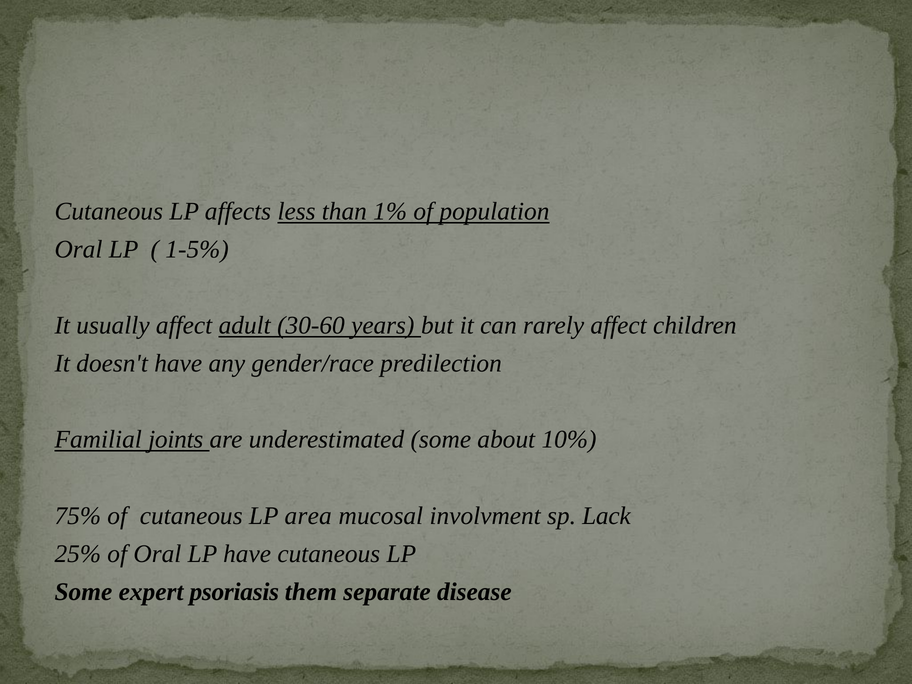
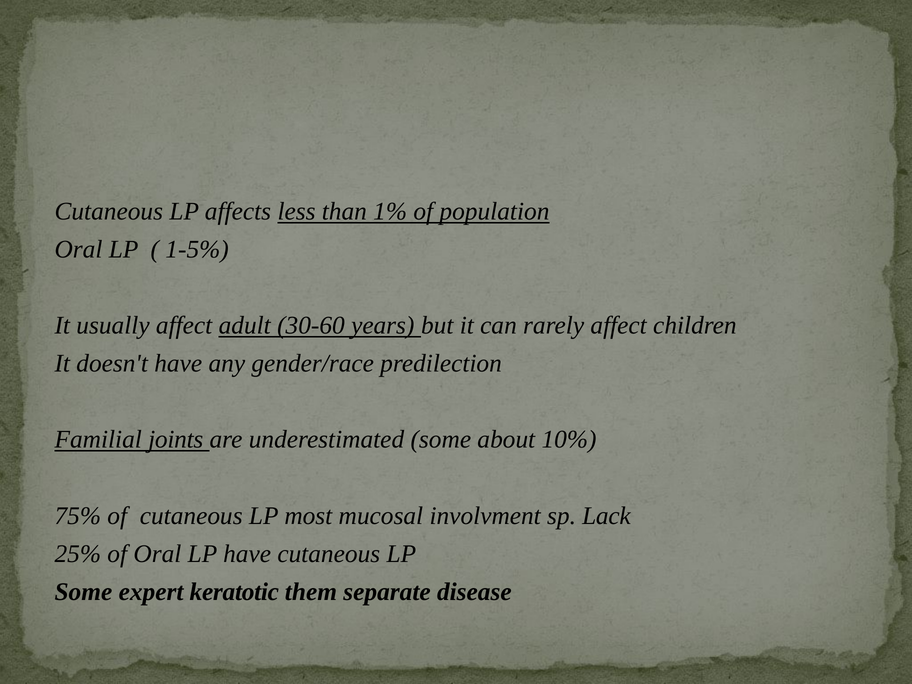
area: area -> most
psoriasis: psoriasis -> keratotic
